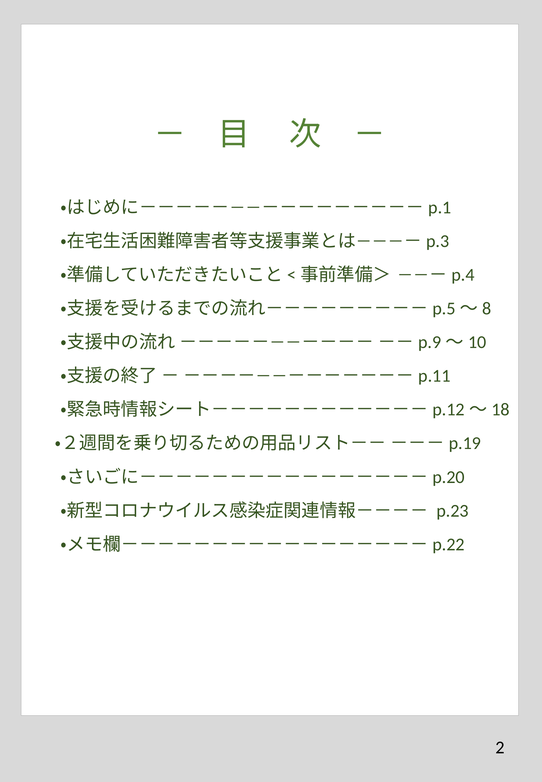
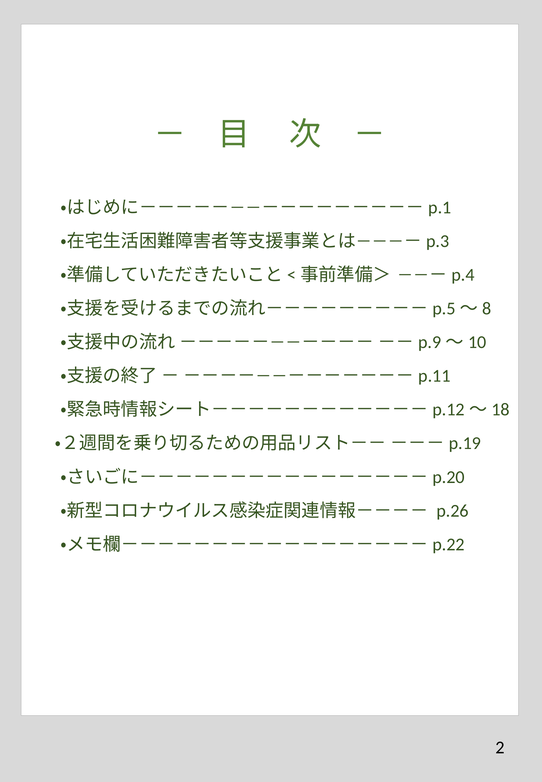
p.23: p.23 -> p.26
